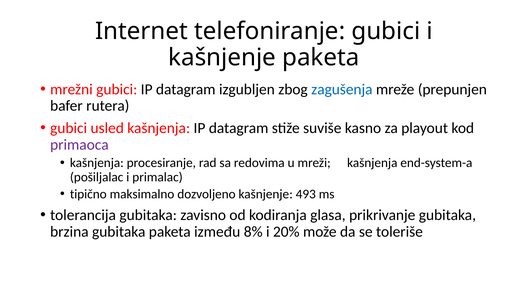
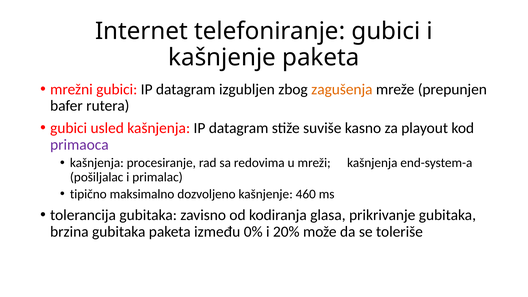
zagušenja colour: blue -> orange
493: 493 -> 460
8%: 8% -> 0%
